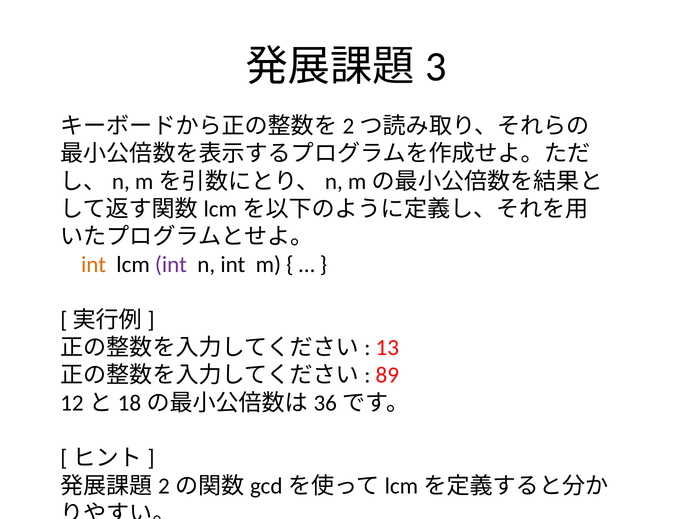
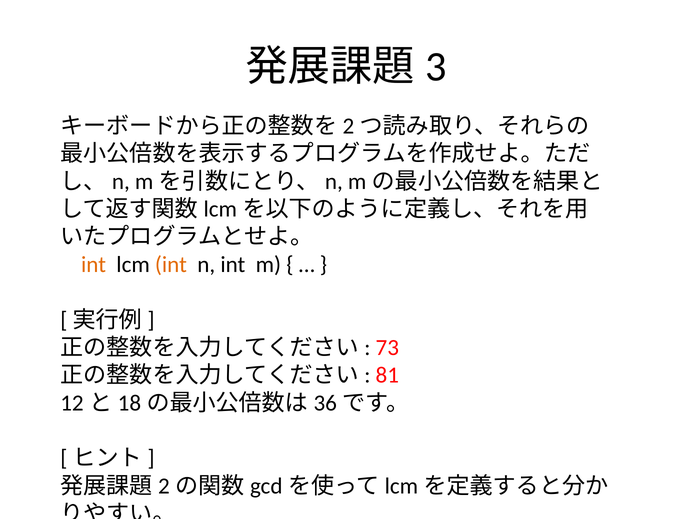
int at (171, 265) colour: purple -> orange
13: 13 -> 73
89: 89 -> 81
